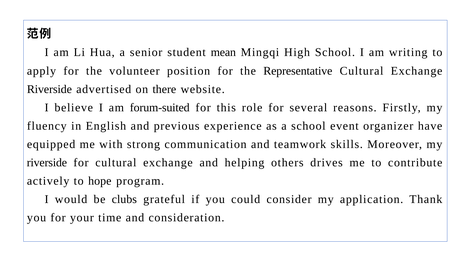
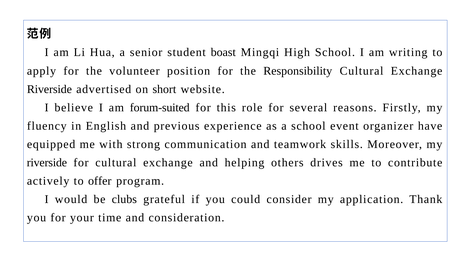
mean: mean -> boast
Representative: Representative -> Responsibility
there: there -> short
hope: hope -> offer
